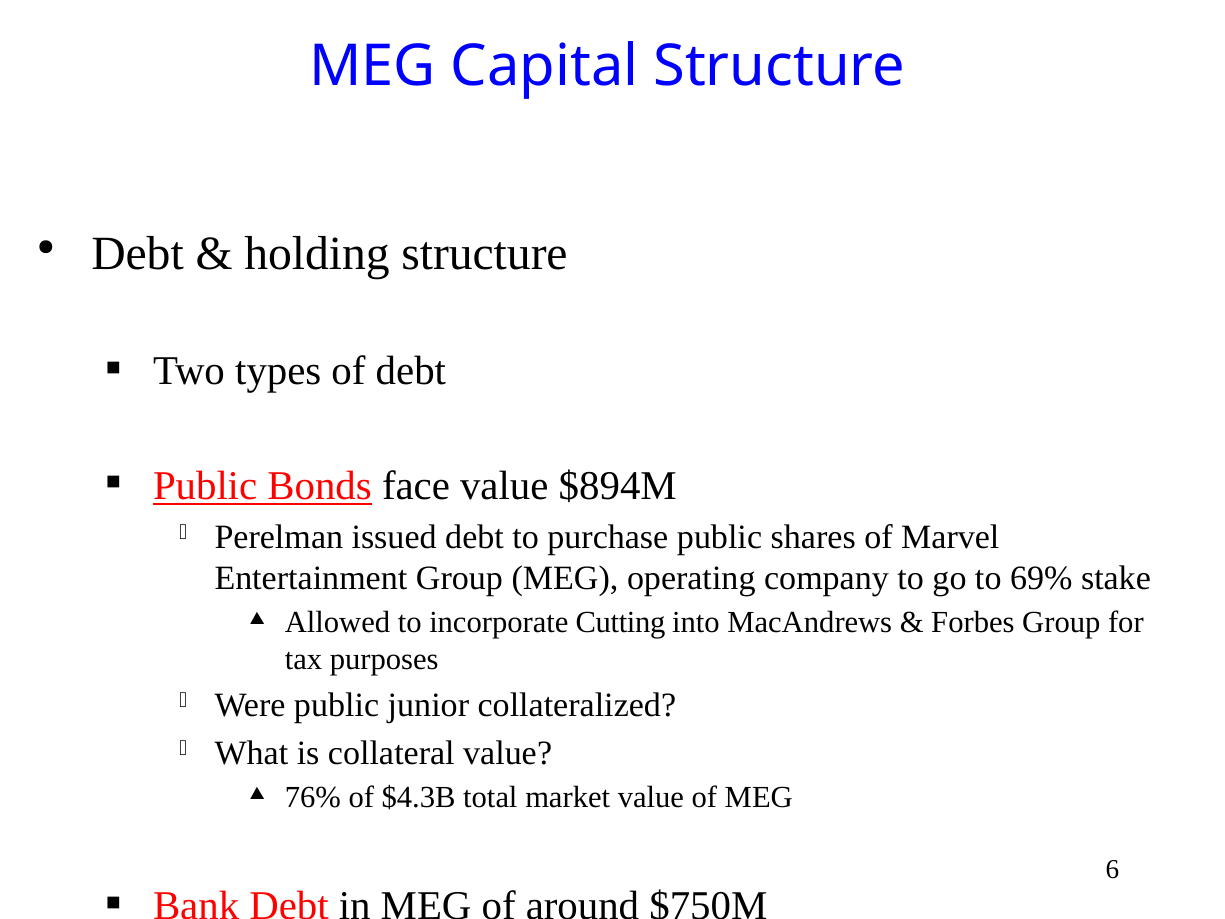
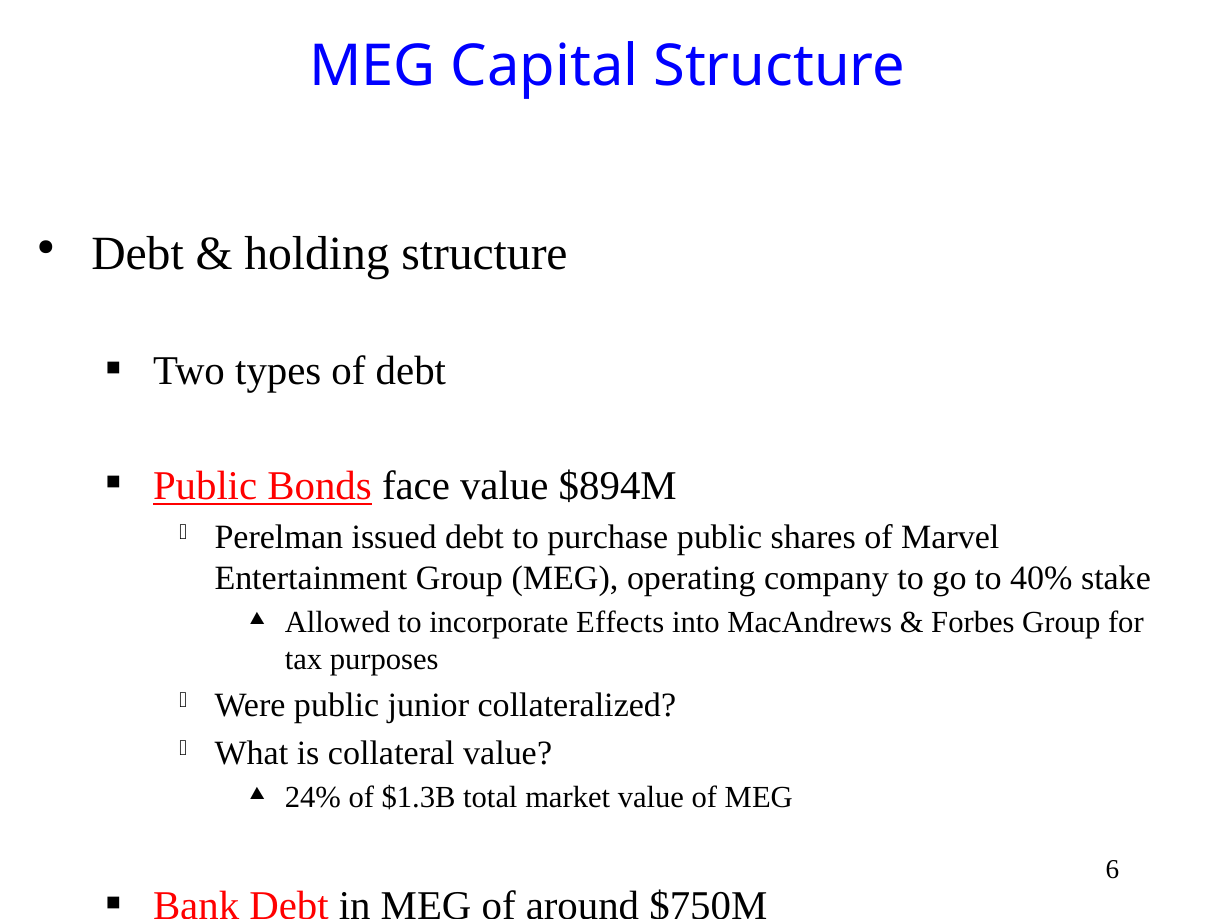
69%: 69% -> 40%
Cutting: Cutting -> Effects
76%: 76% -> 24%
$4.3B: $4.3B -> $1.3B
